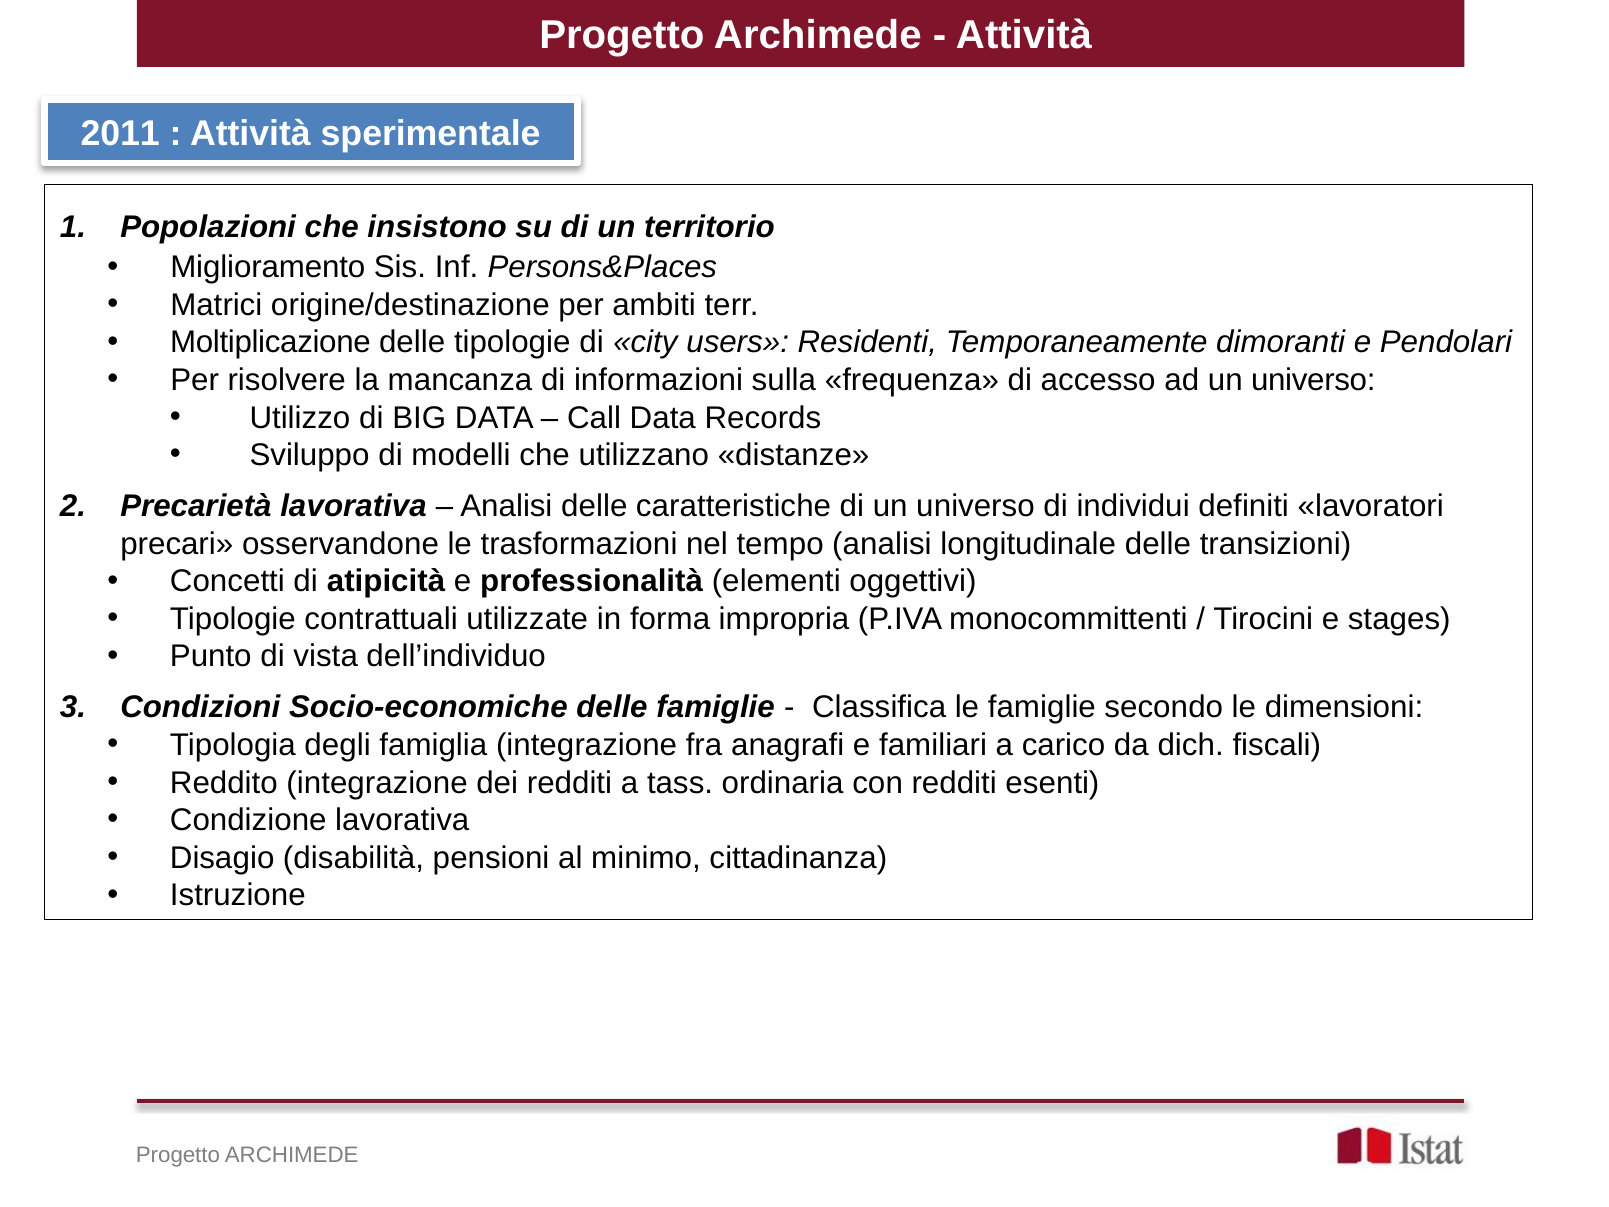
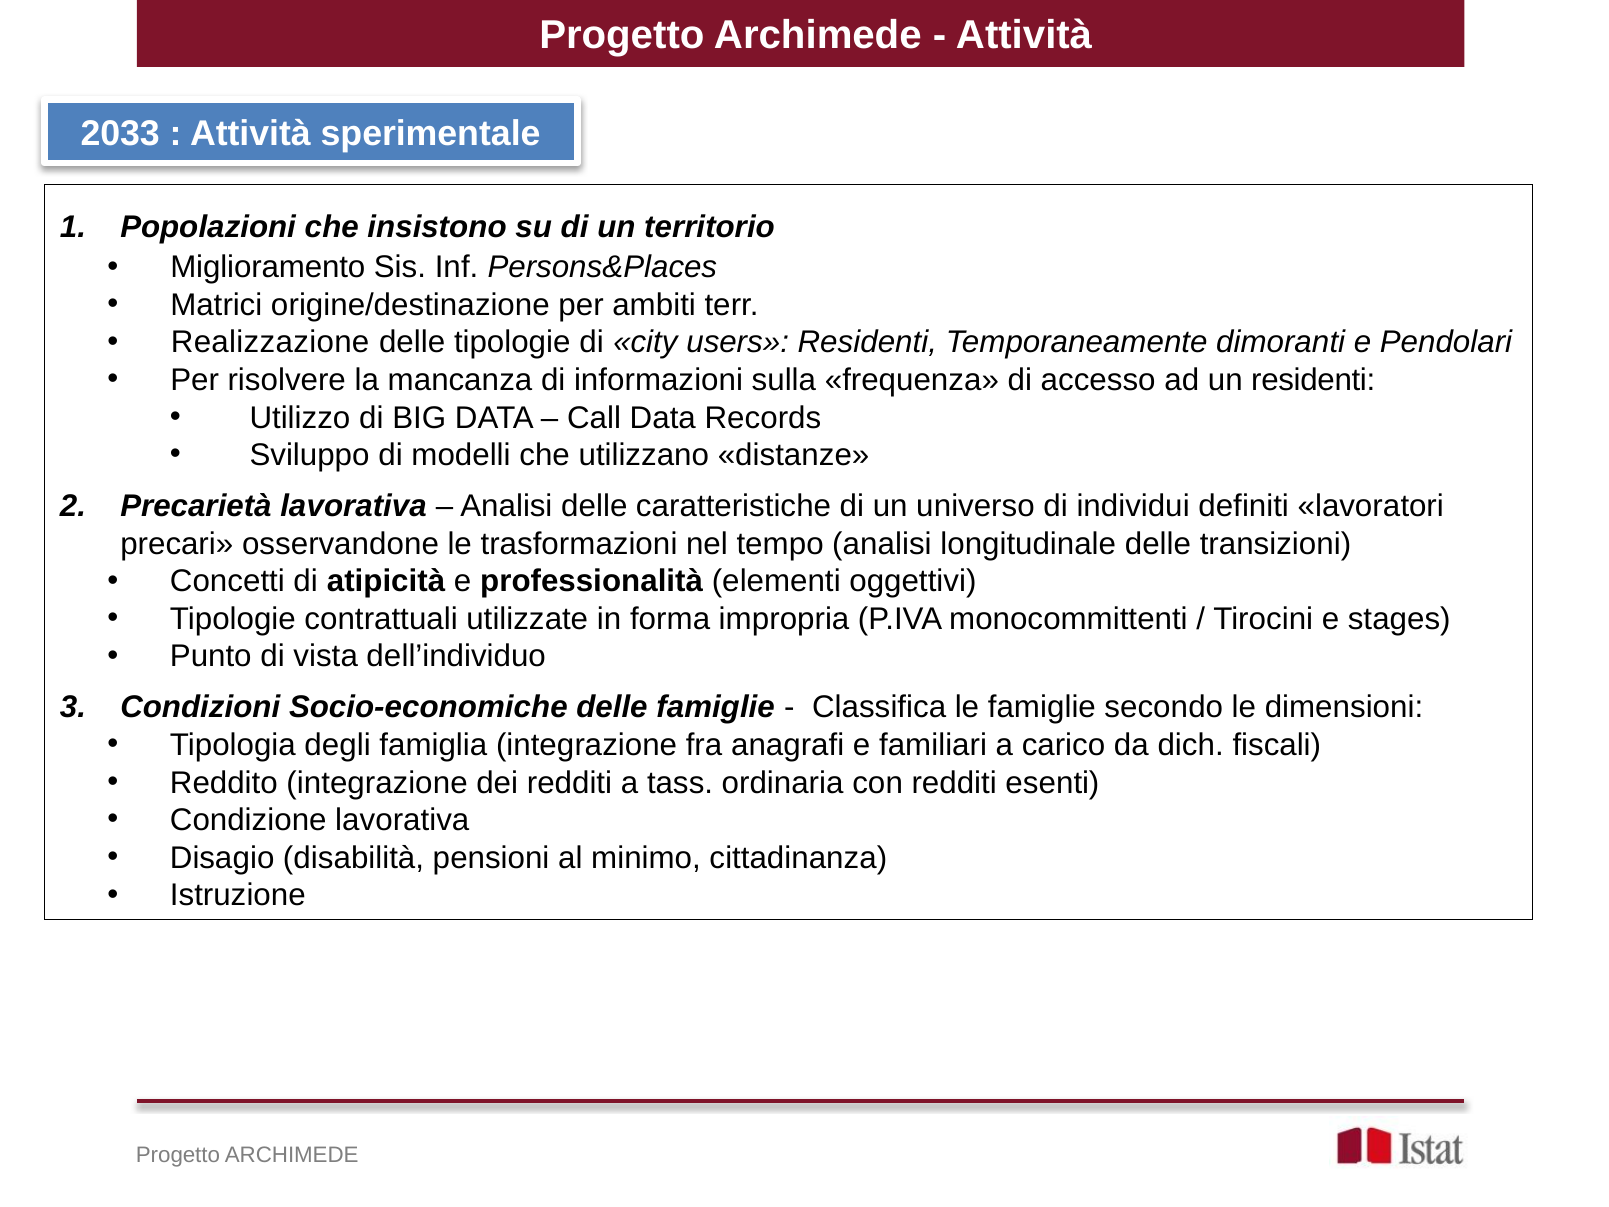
2011: 2011 -> 2033
Moltiplicazione: Moltiplicazione -> Realizzazione
ad un universo: universo -> residenti
